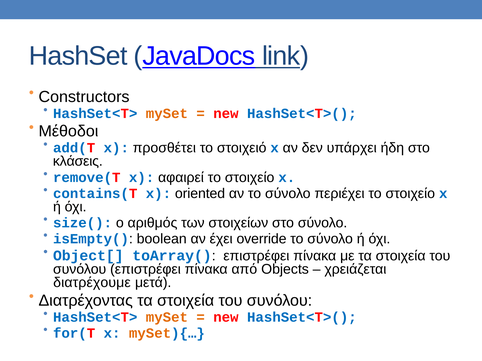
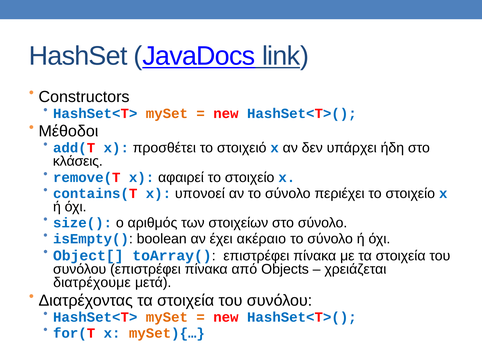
oriented: oriented -> υπονοεί
override: override -> ακέραιο
